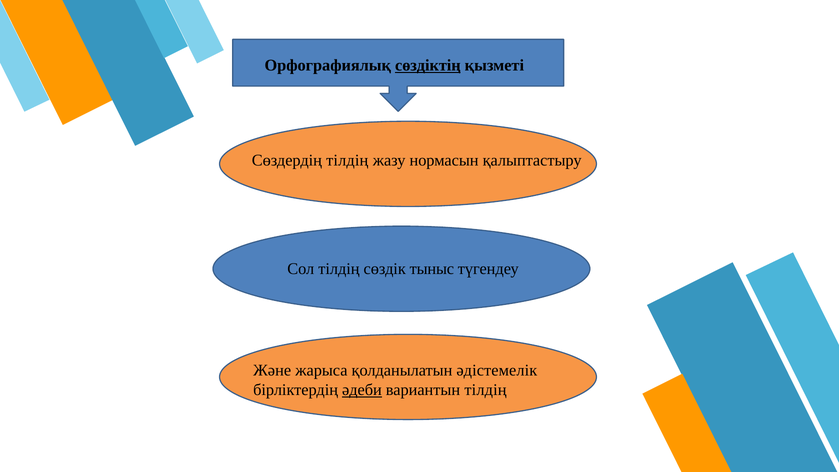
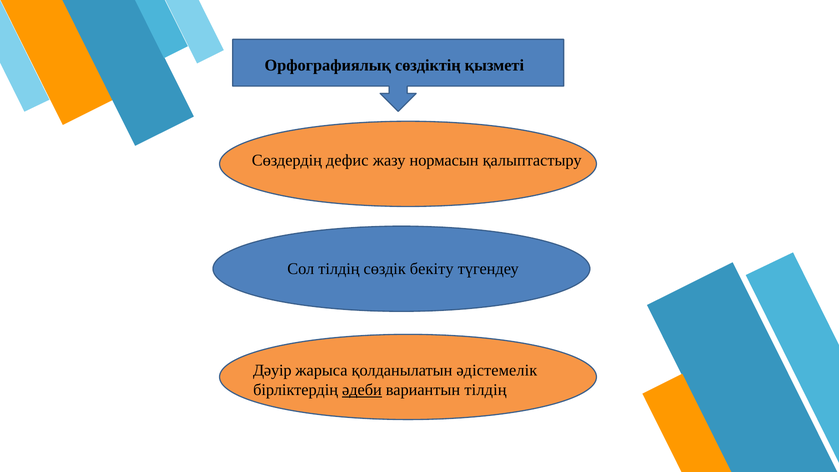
сөздіктің underline: present -> none
Сөздердің тілдің: тілдің -> дефис
тыныс: тыныс -> бекіту
Және: Және -> Дәуір
